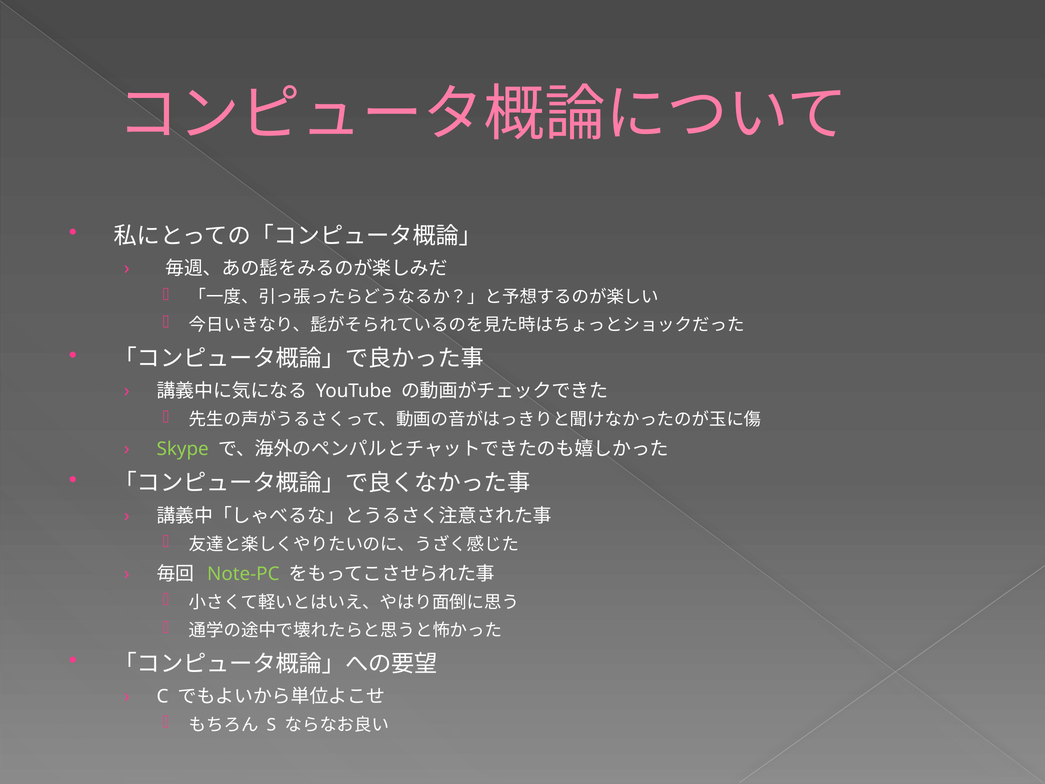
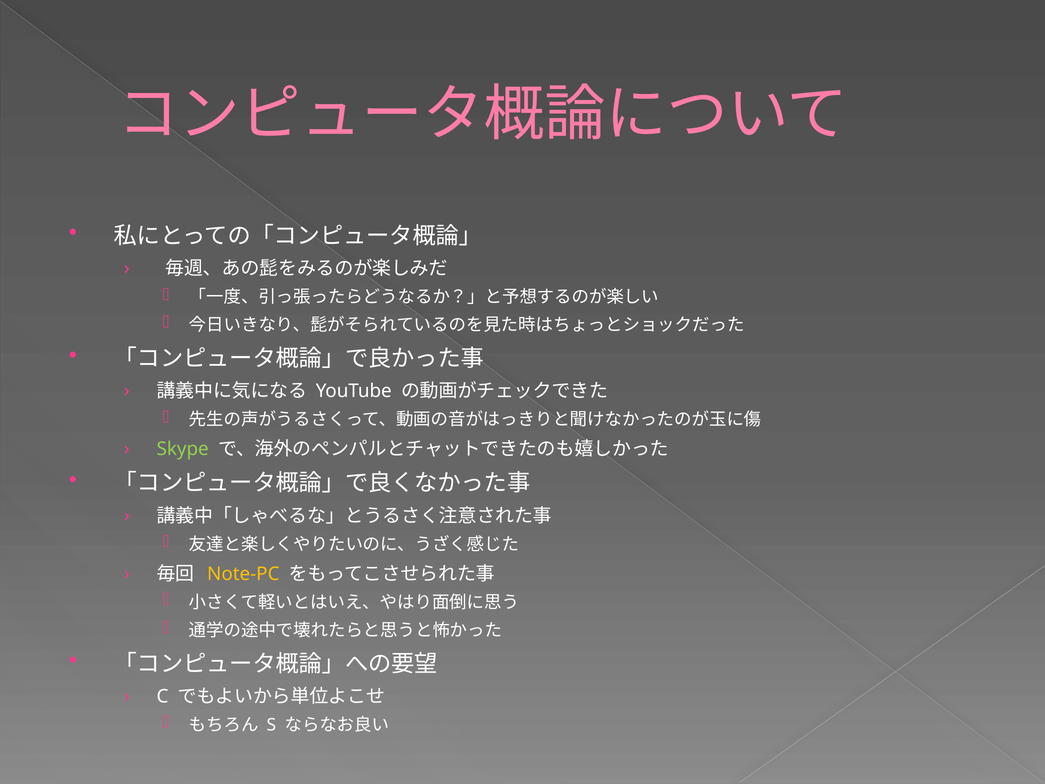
Note-PC colour: light green -> yellow
